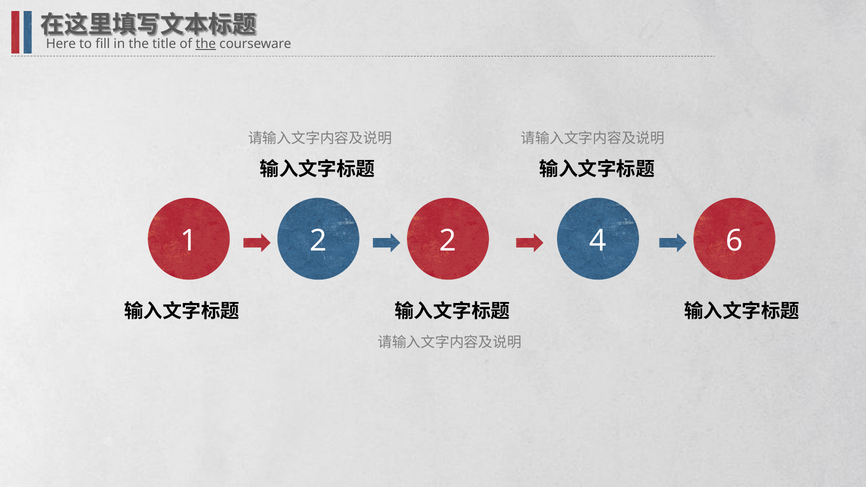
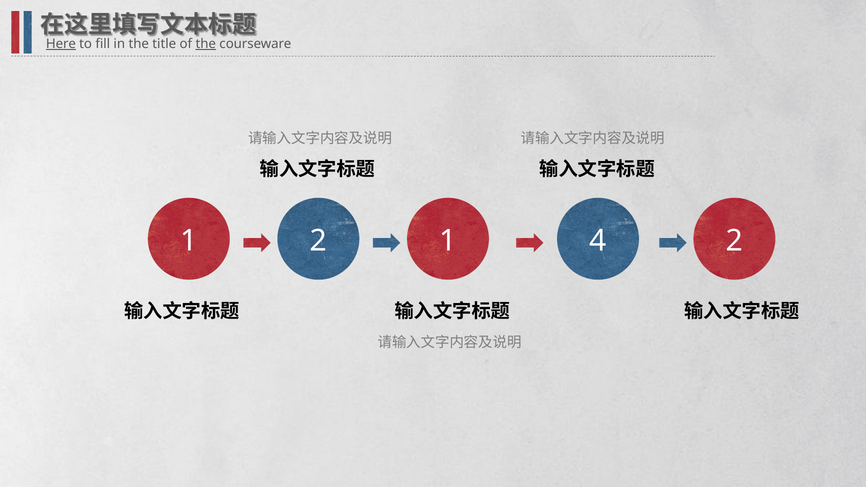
Here underline: none -> present
2 2: 2 -> 1
4 6: 6 -> 2
